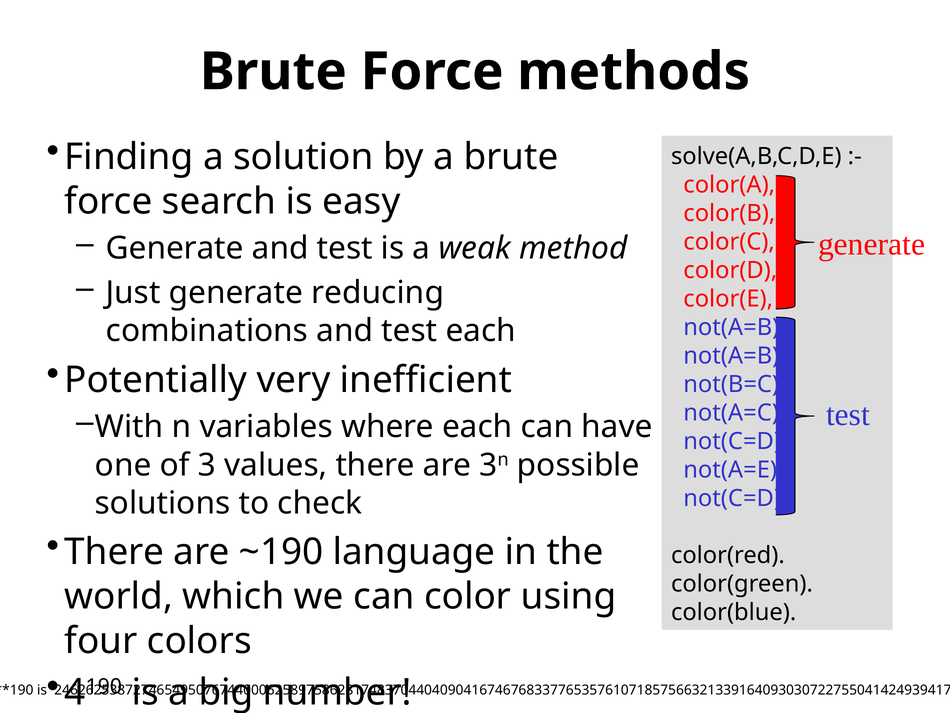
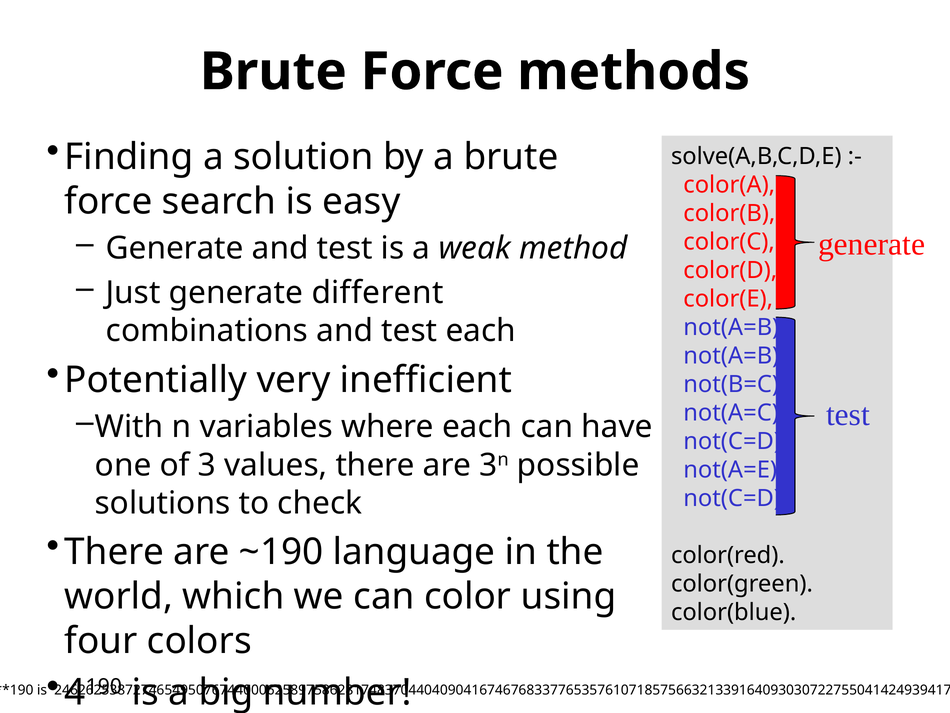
reducing: reducing -> different
